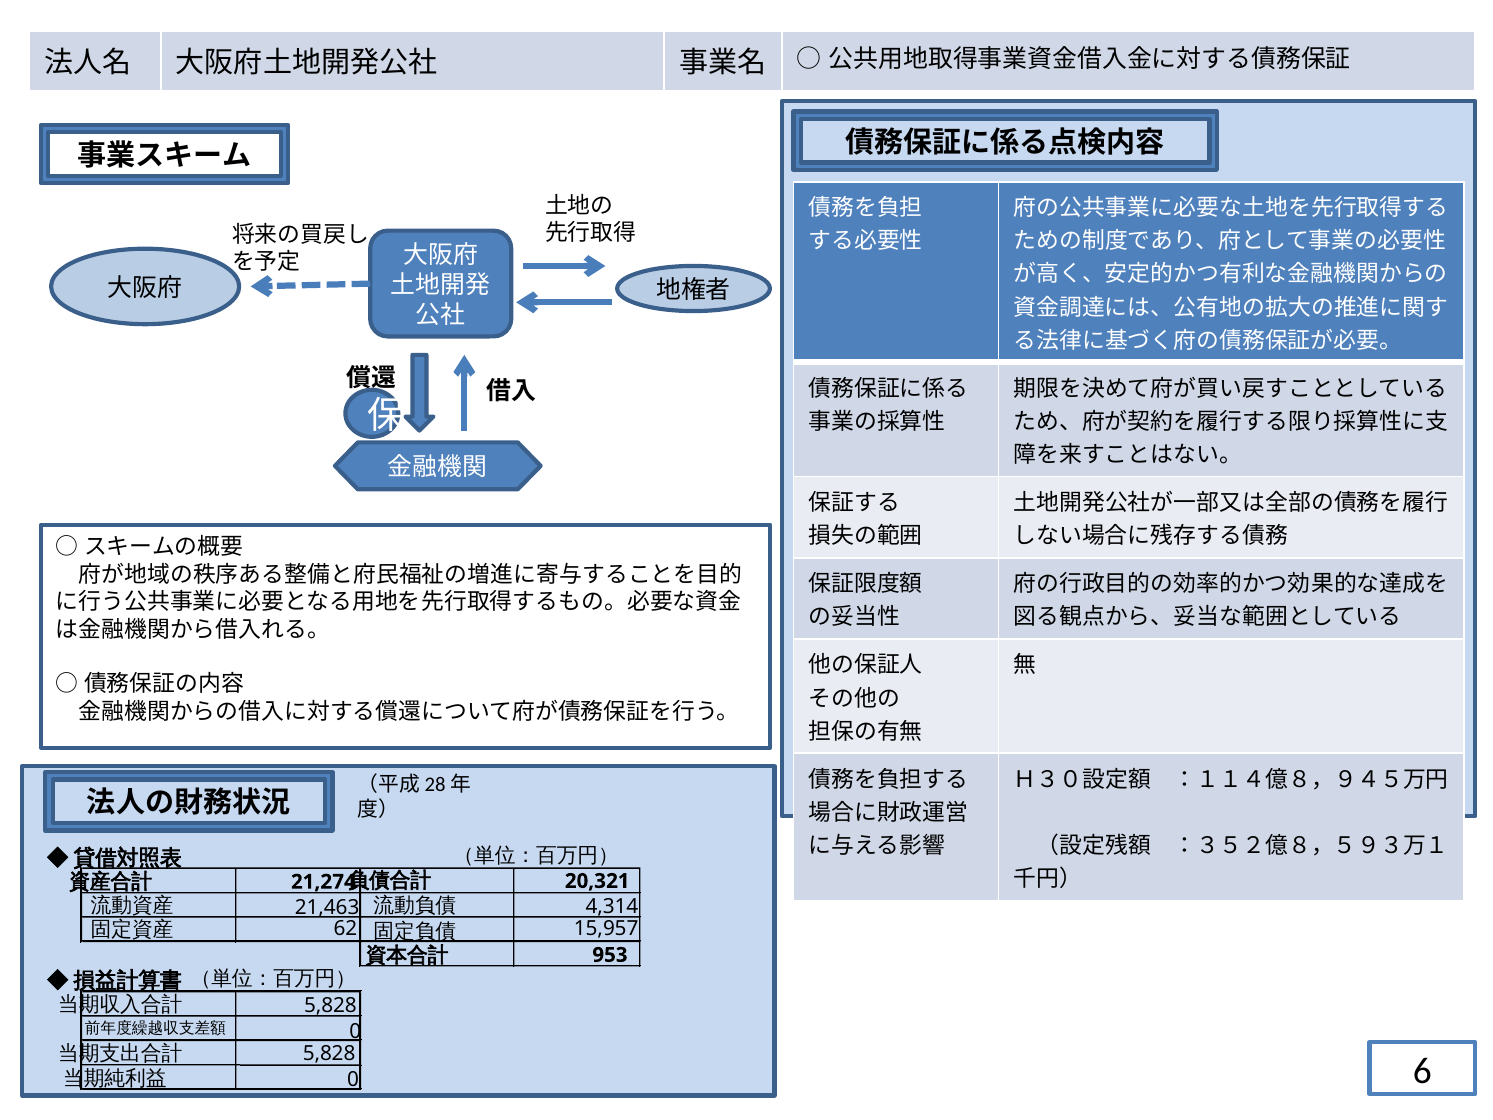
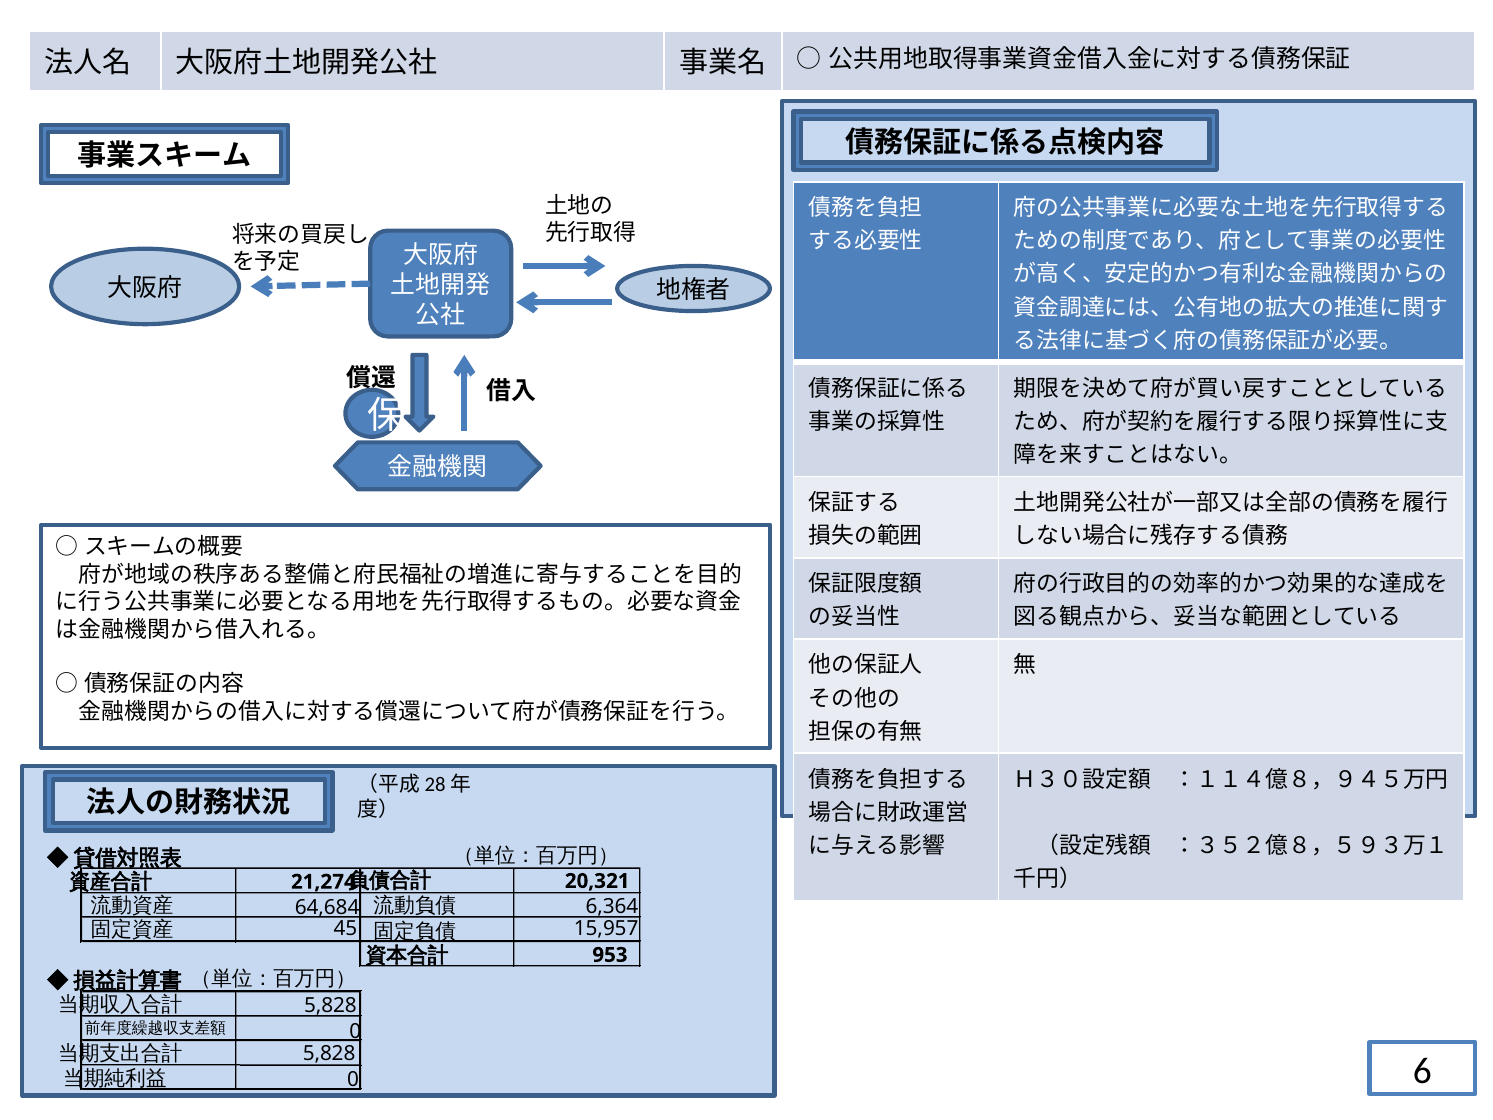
21,463: 21,463 -> 64,684
4,314: 4,314 -> 6,364
62: 62 -> 45
